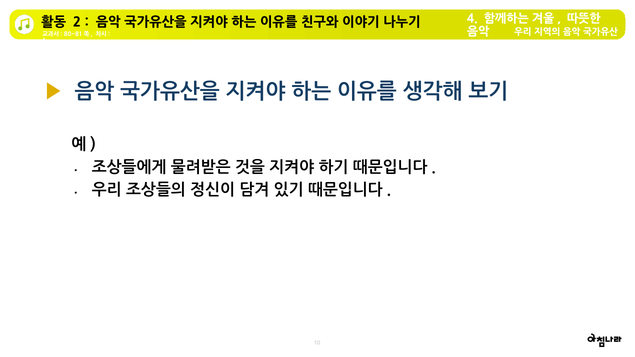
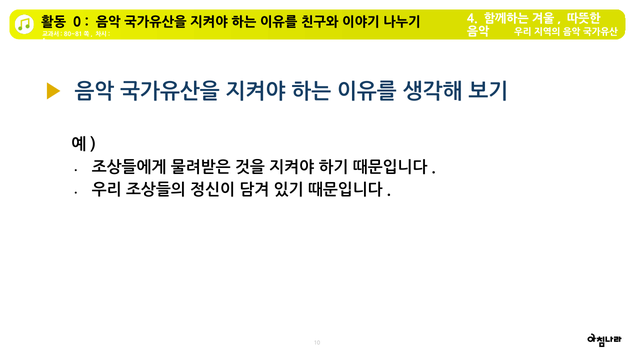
2: 2 -> 0
